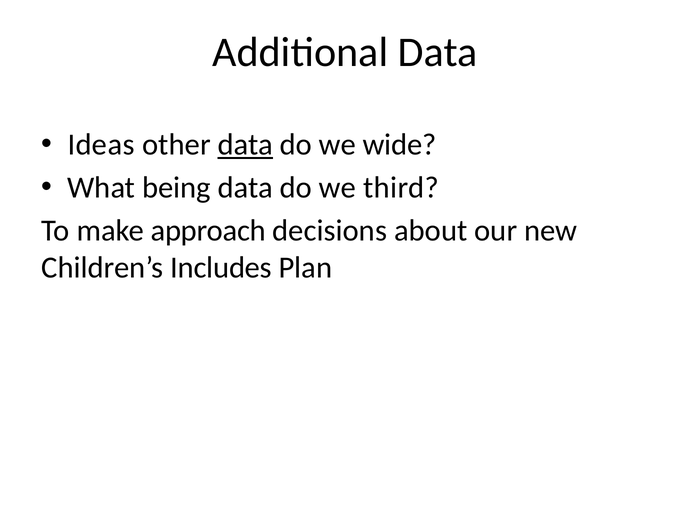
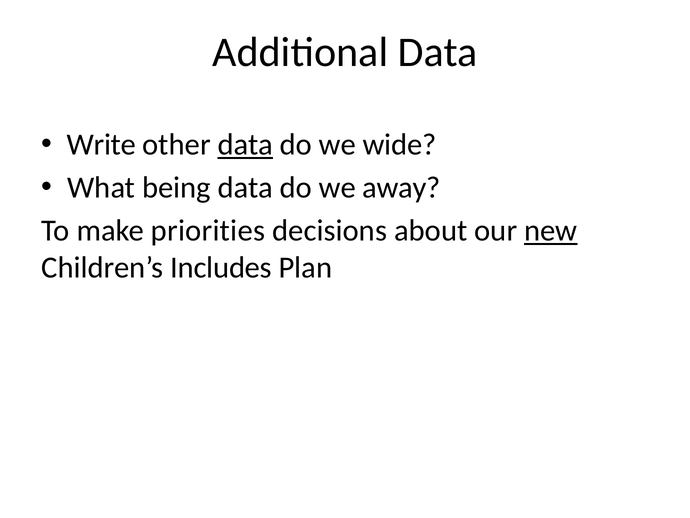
Ideas: Ideas -> Write
third: third -> away
approach: approach -> priorities
new underline: none -> present
